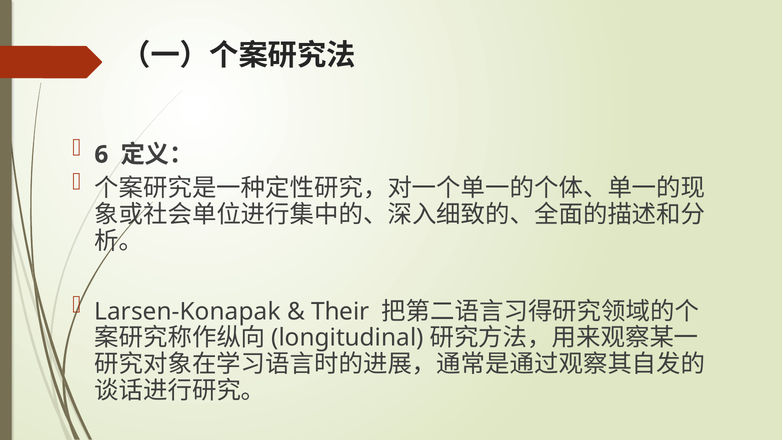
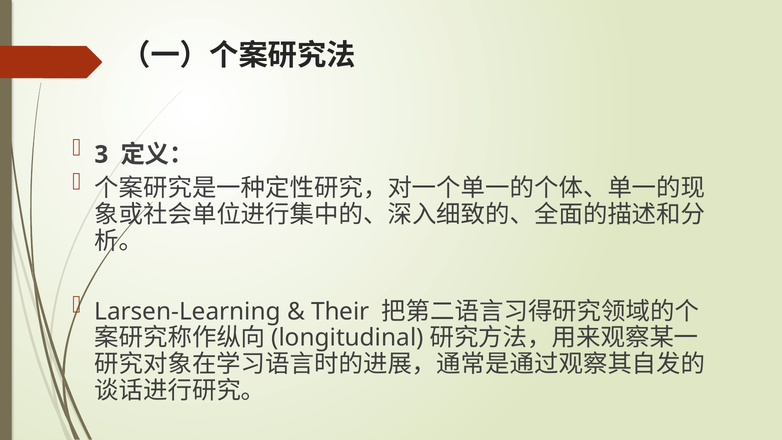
6: 6 -> 3
Larsen-Konapak: Larsen-Konapak -> Larsen-Learning
